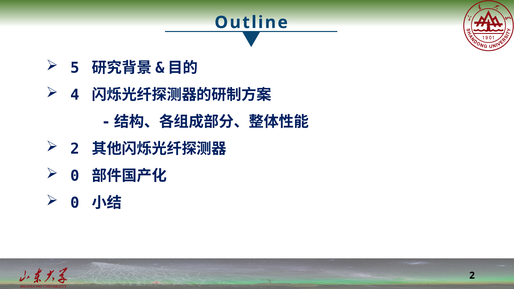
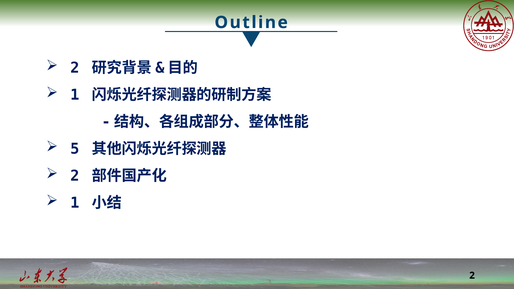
5 at (75, 68): 5 -> 2
4 at (75, 95): 4 -> 1
2 at (75, 149): 2 -> 5
0 at (75, 176): 0 -> 2
0 at (75, 203): 0 -> 1
